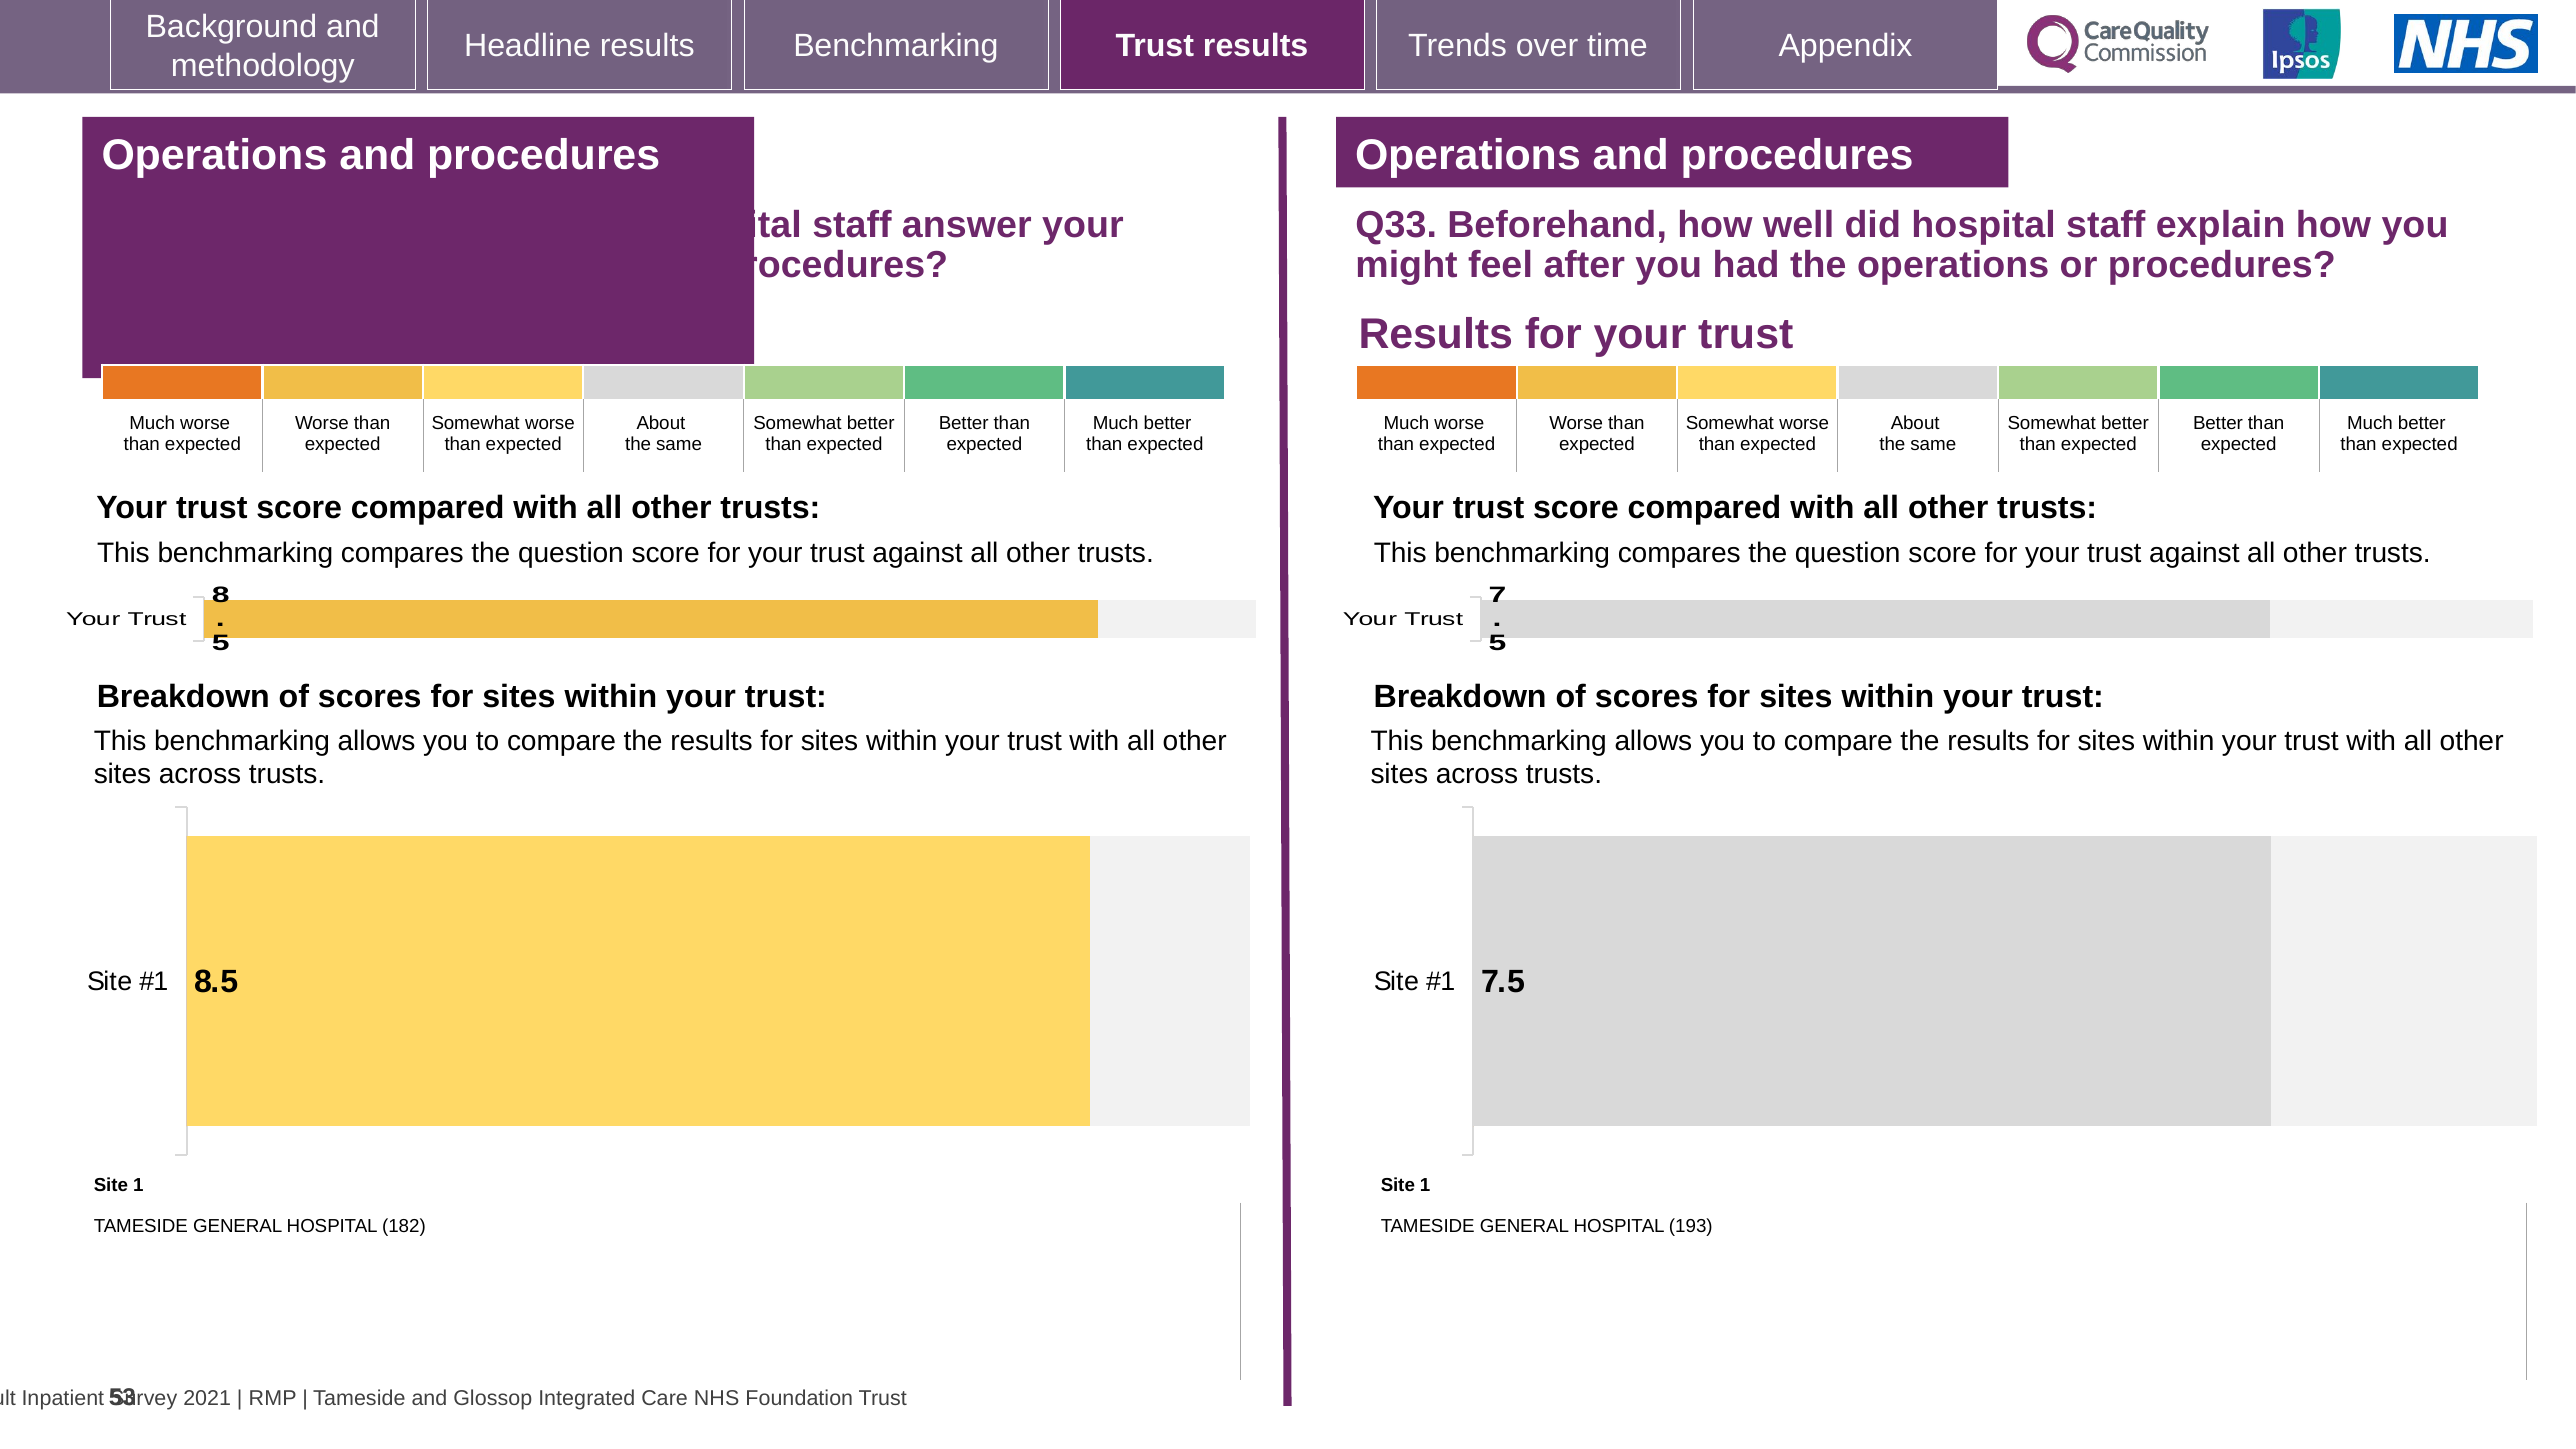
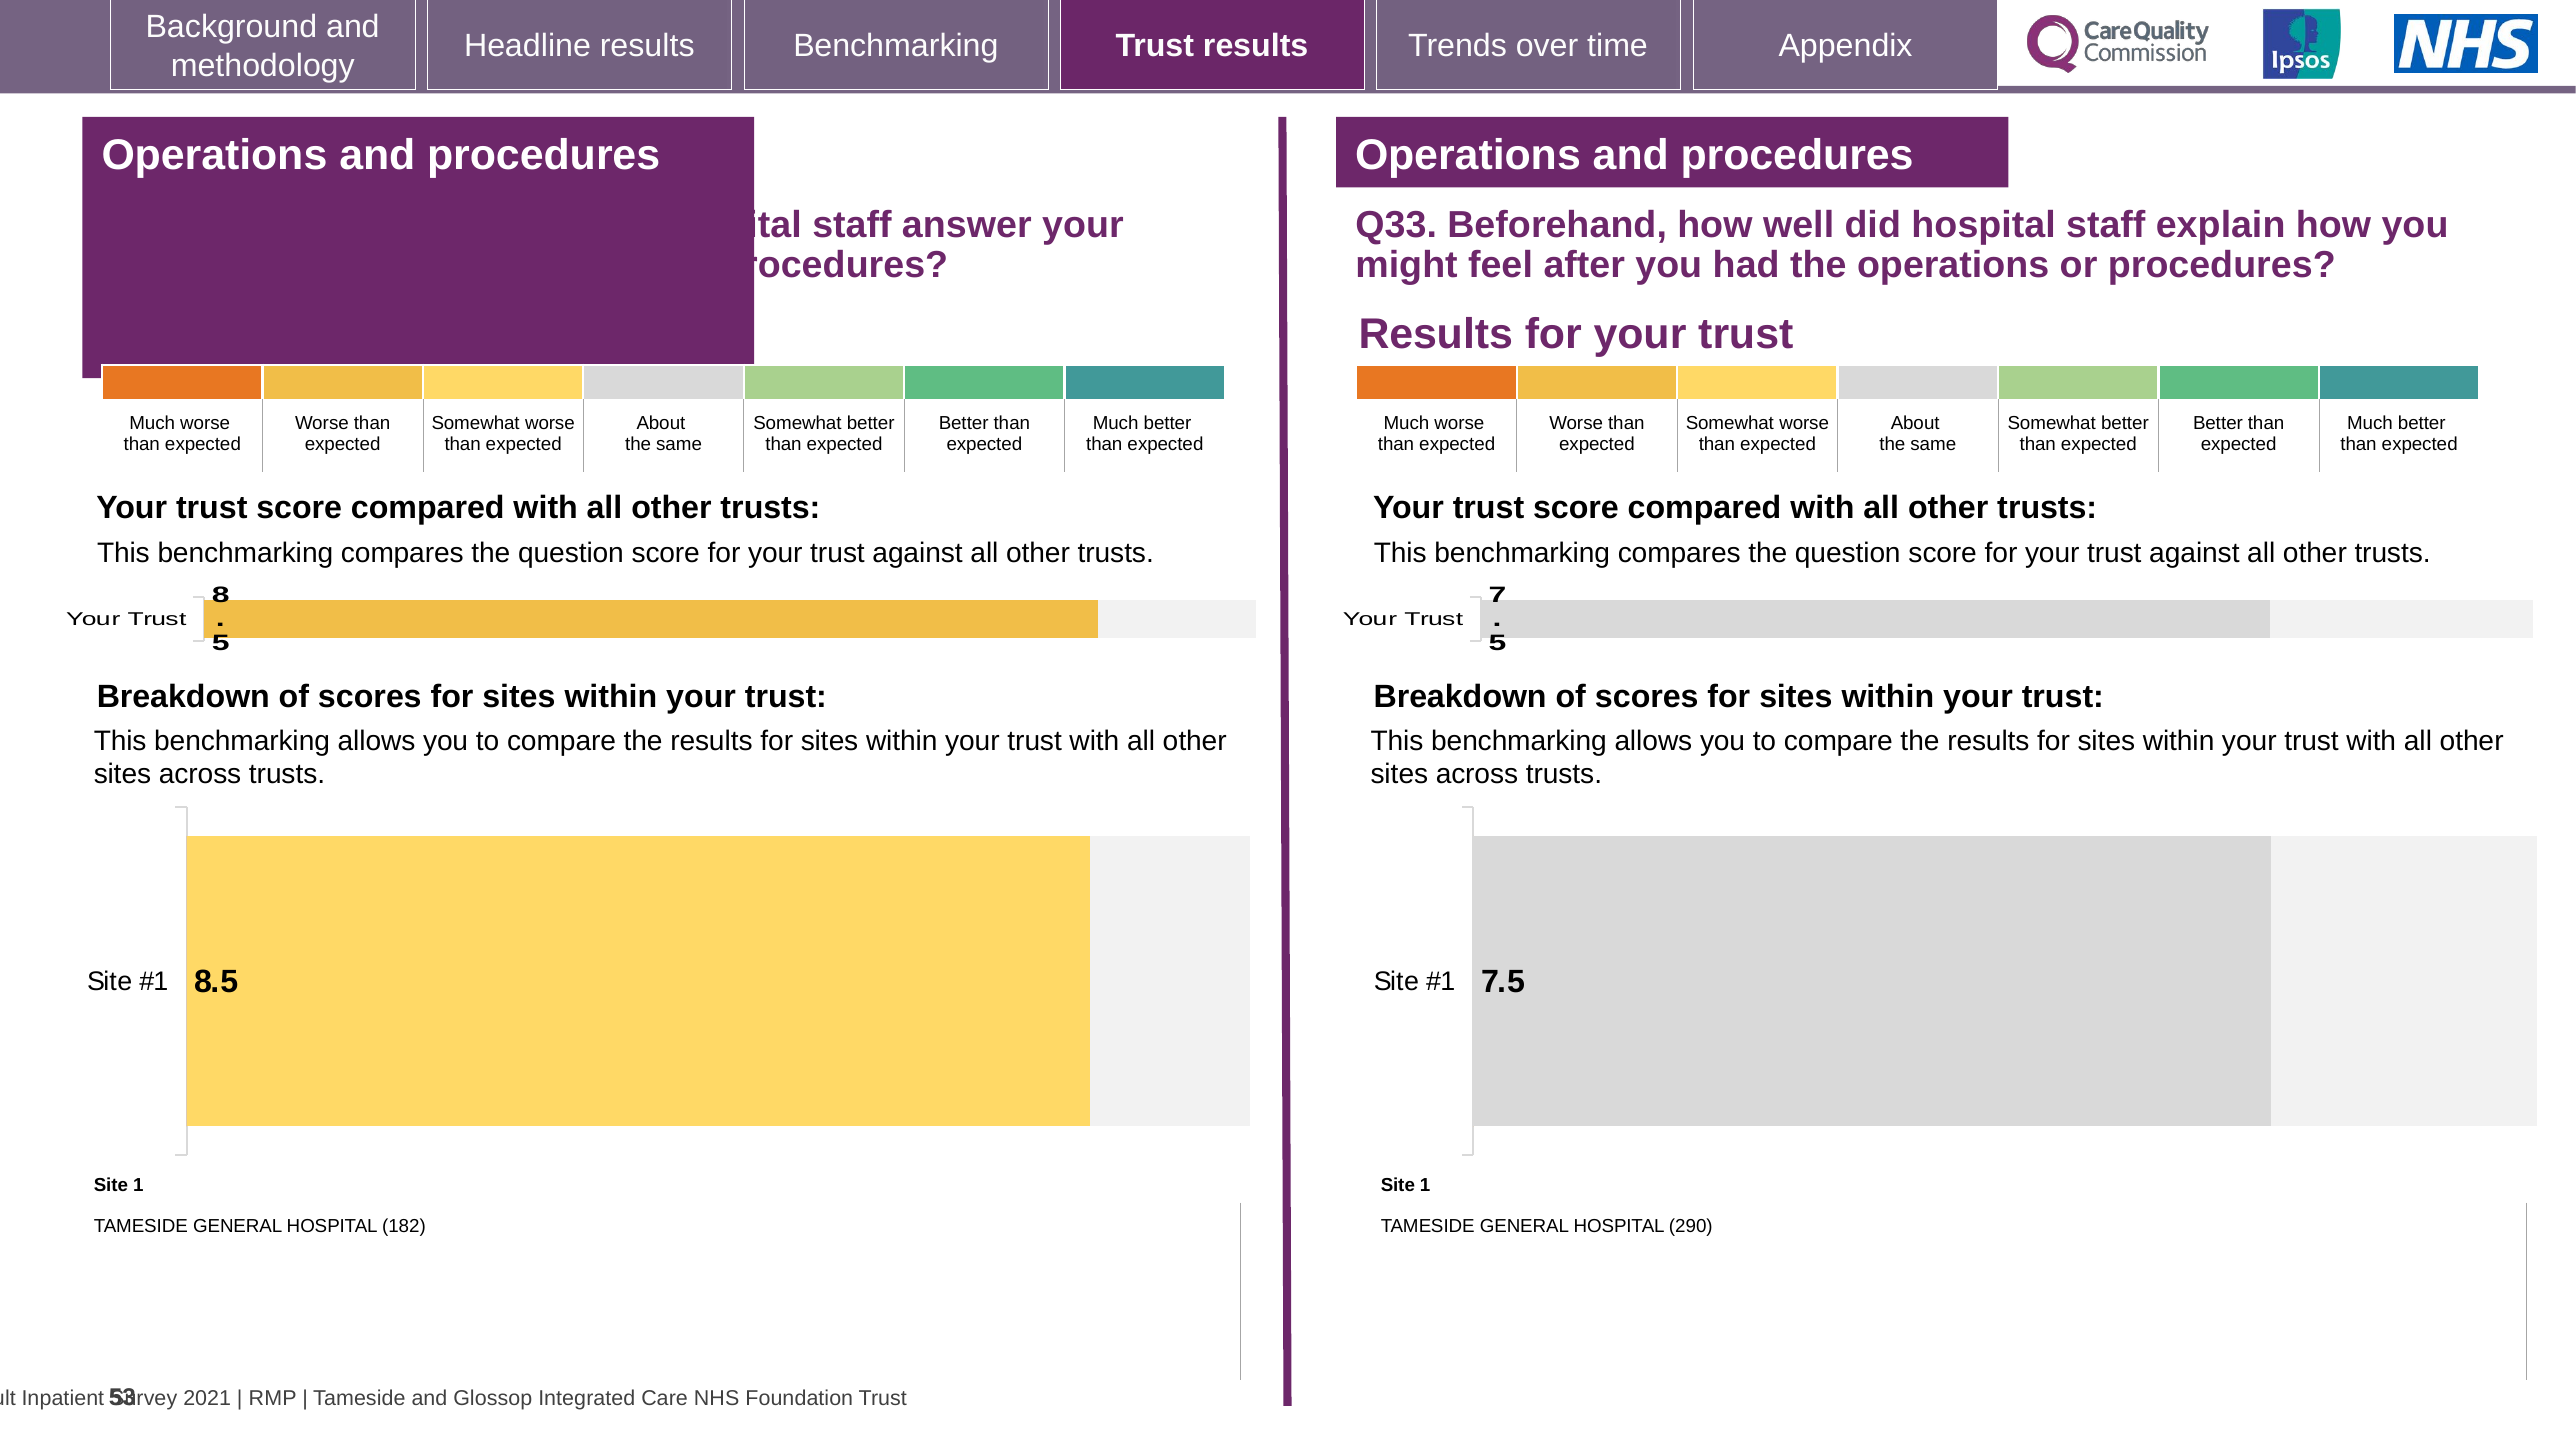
193: 193 -> 290
